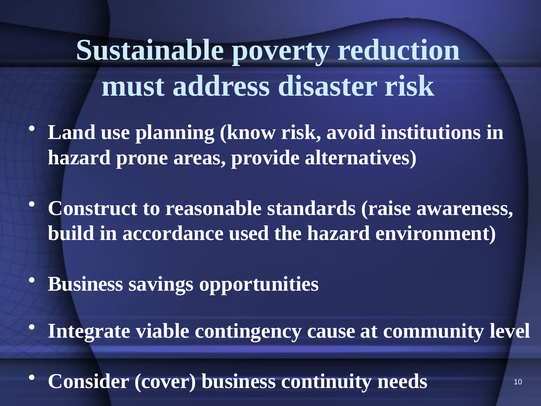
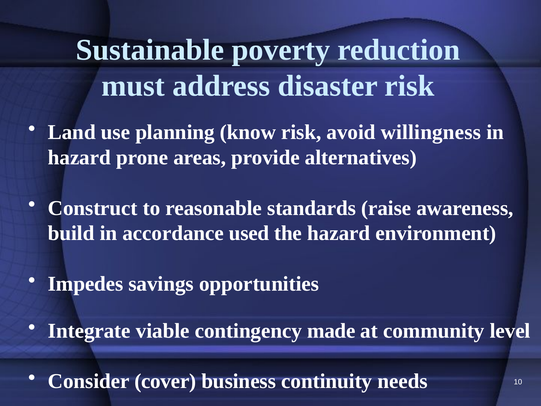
institutions: institutions -> willingness
Business at (86, 284): Business -> Impedes
cause: cause -> made
